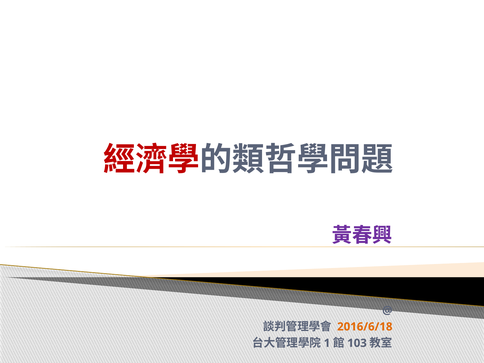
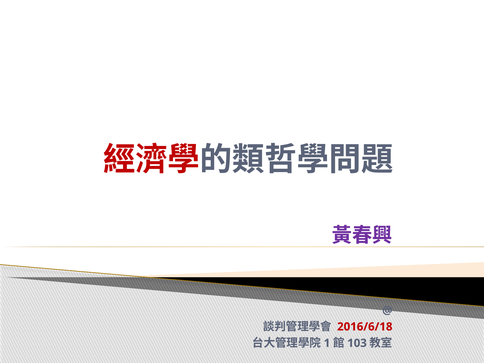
2016/6/18 colour: orange -> red
